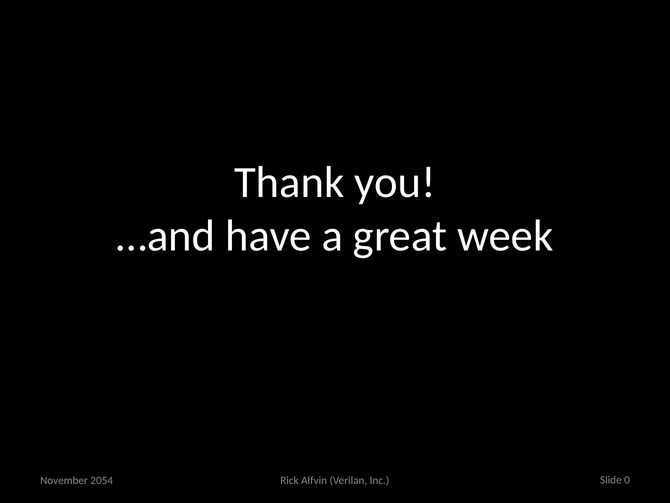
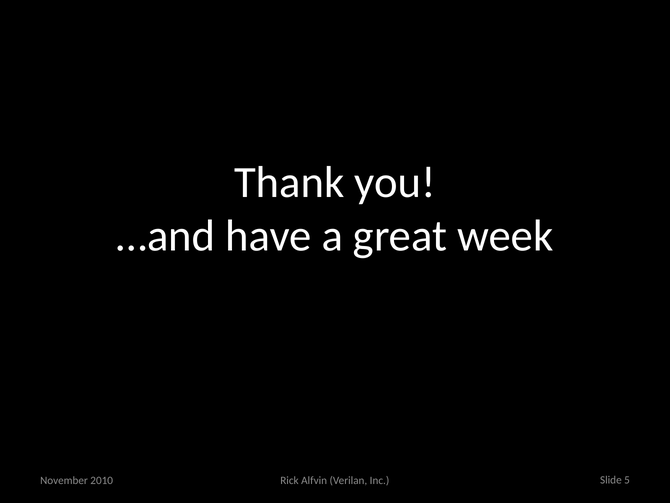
2054: 2054 -> 2010
0: 0 -> 5
